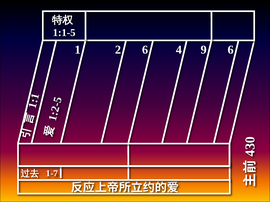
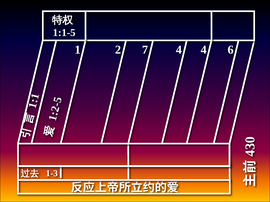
2 6: 6 -> 7
4 9: 9 -> 4
1-7: 1-7 -> 1-3
